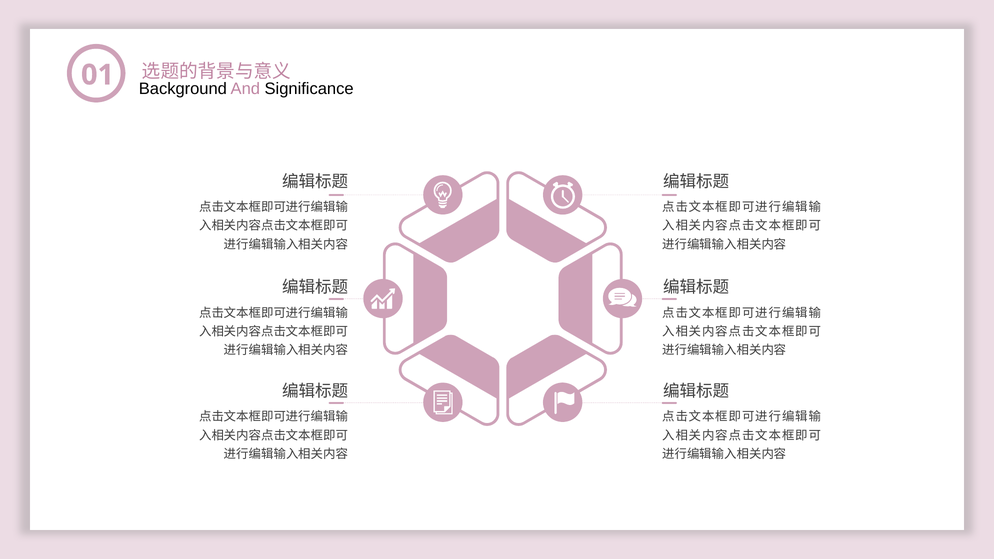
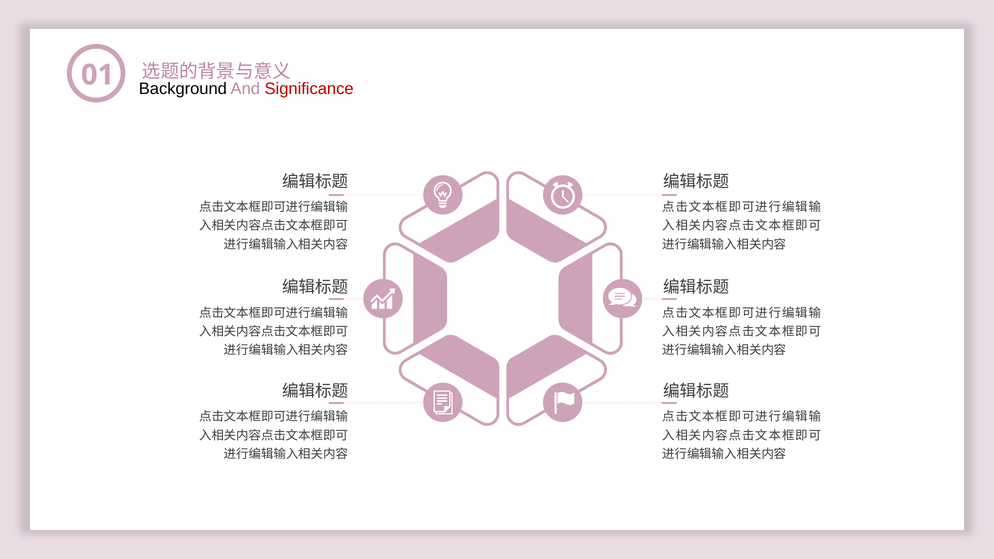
Significance colour: black -> red
